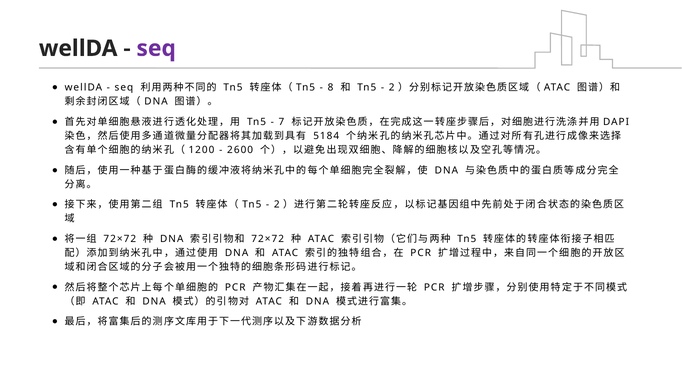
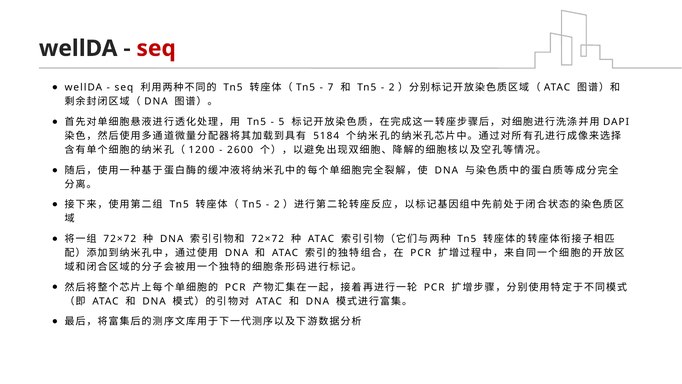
seq at (156, 48) colour: purple -> red
8: 8 -> 7
7: 7 -> 5
